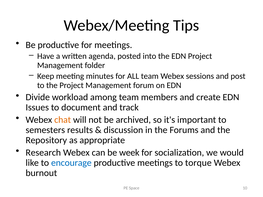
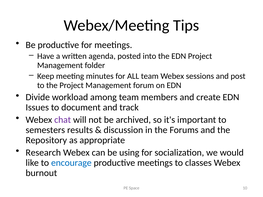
chat colour: orange -> purple
week: week -> using
torque: torque -> classes
